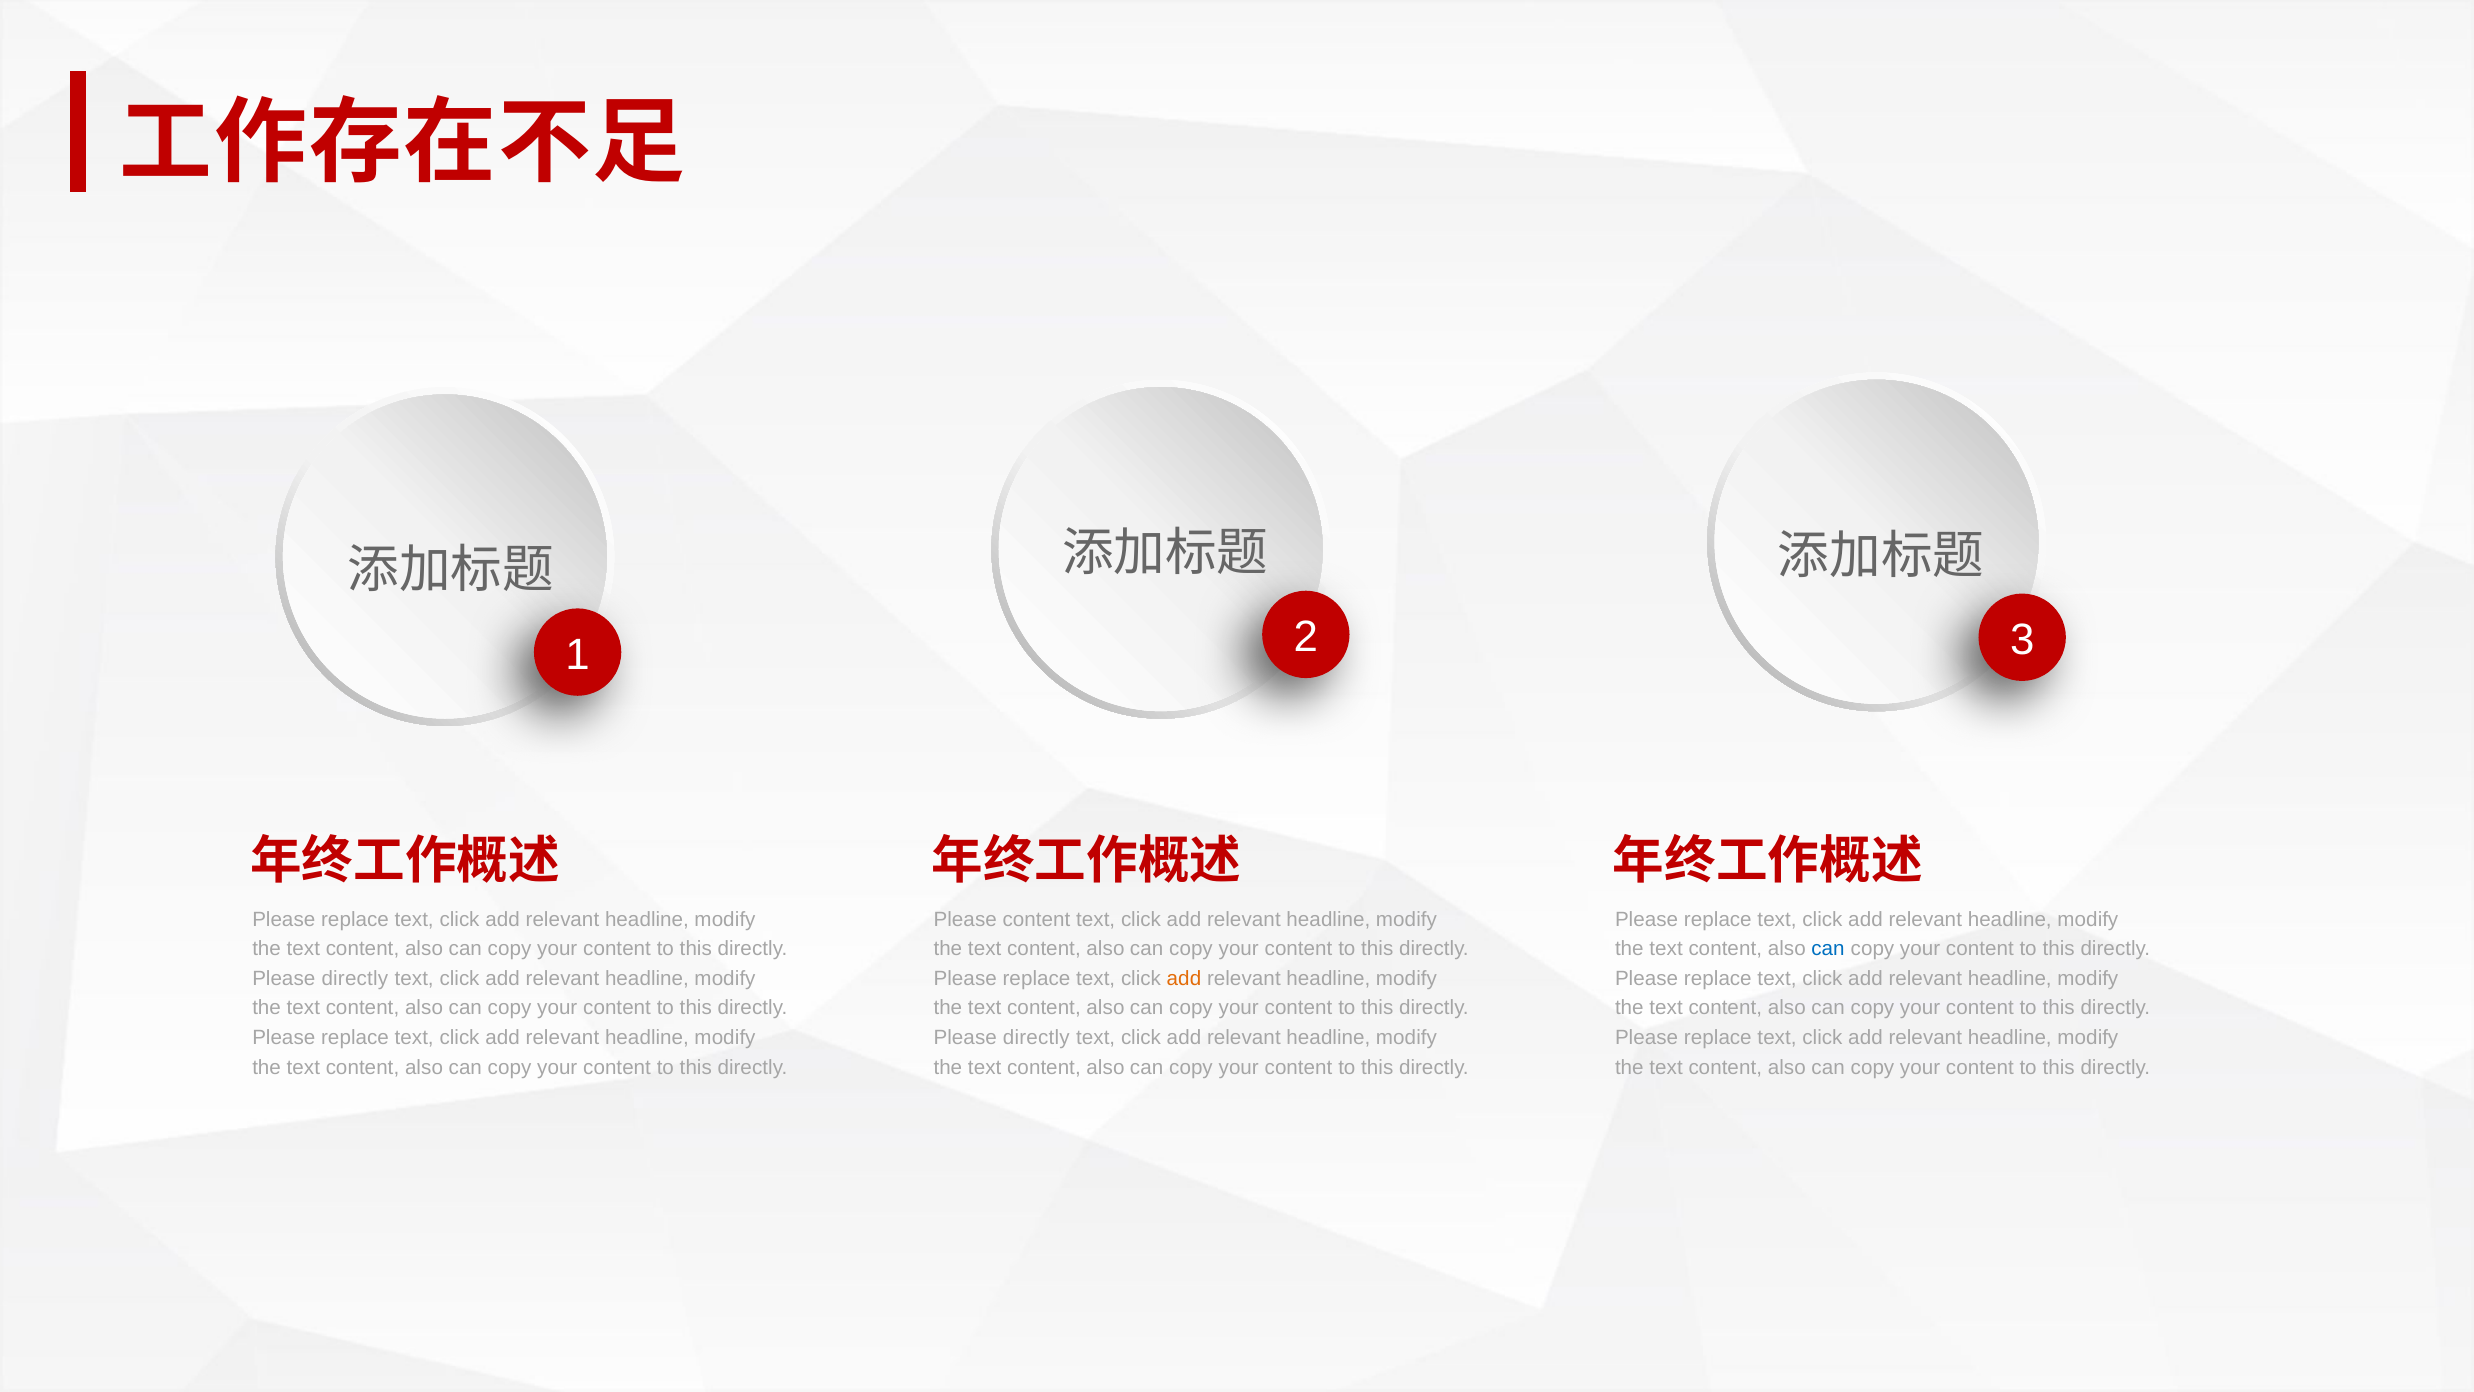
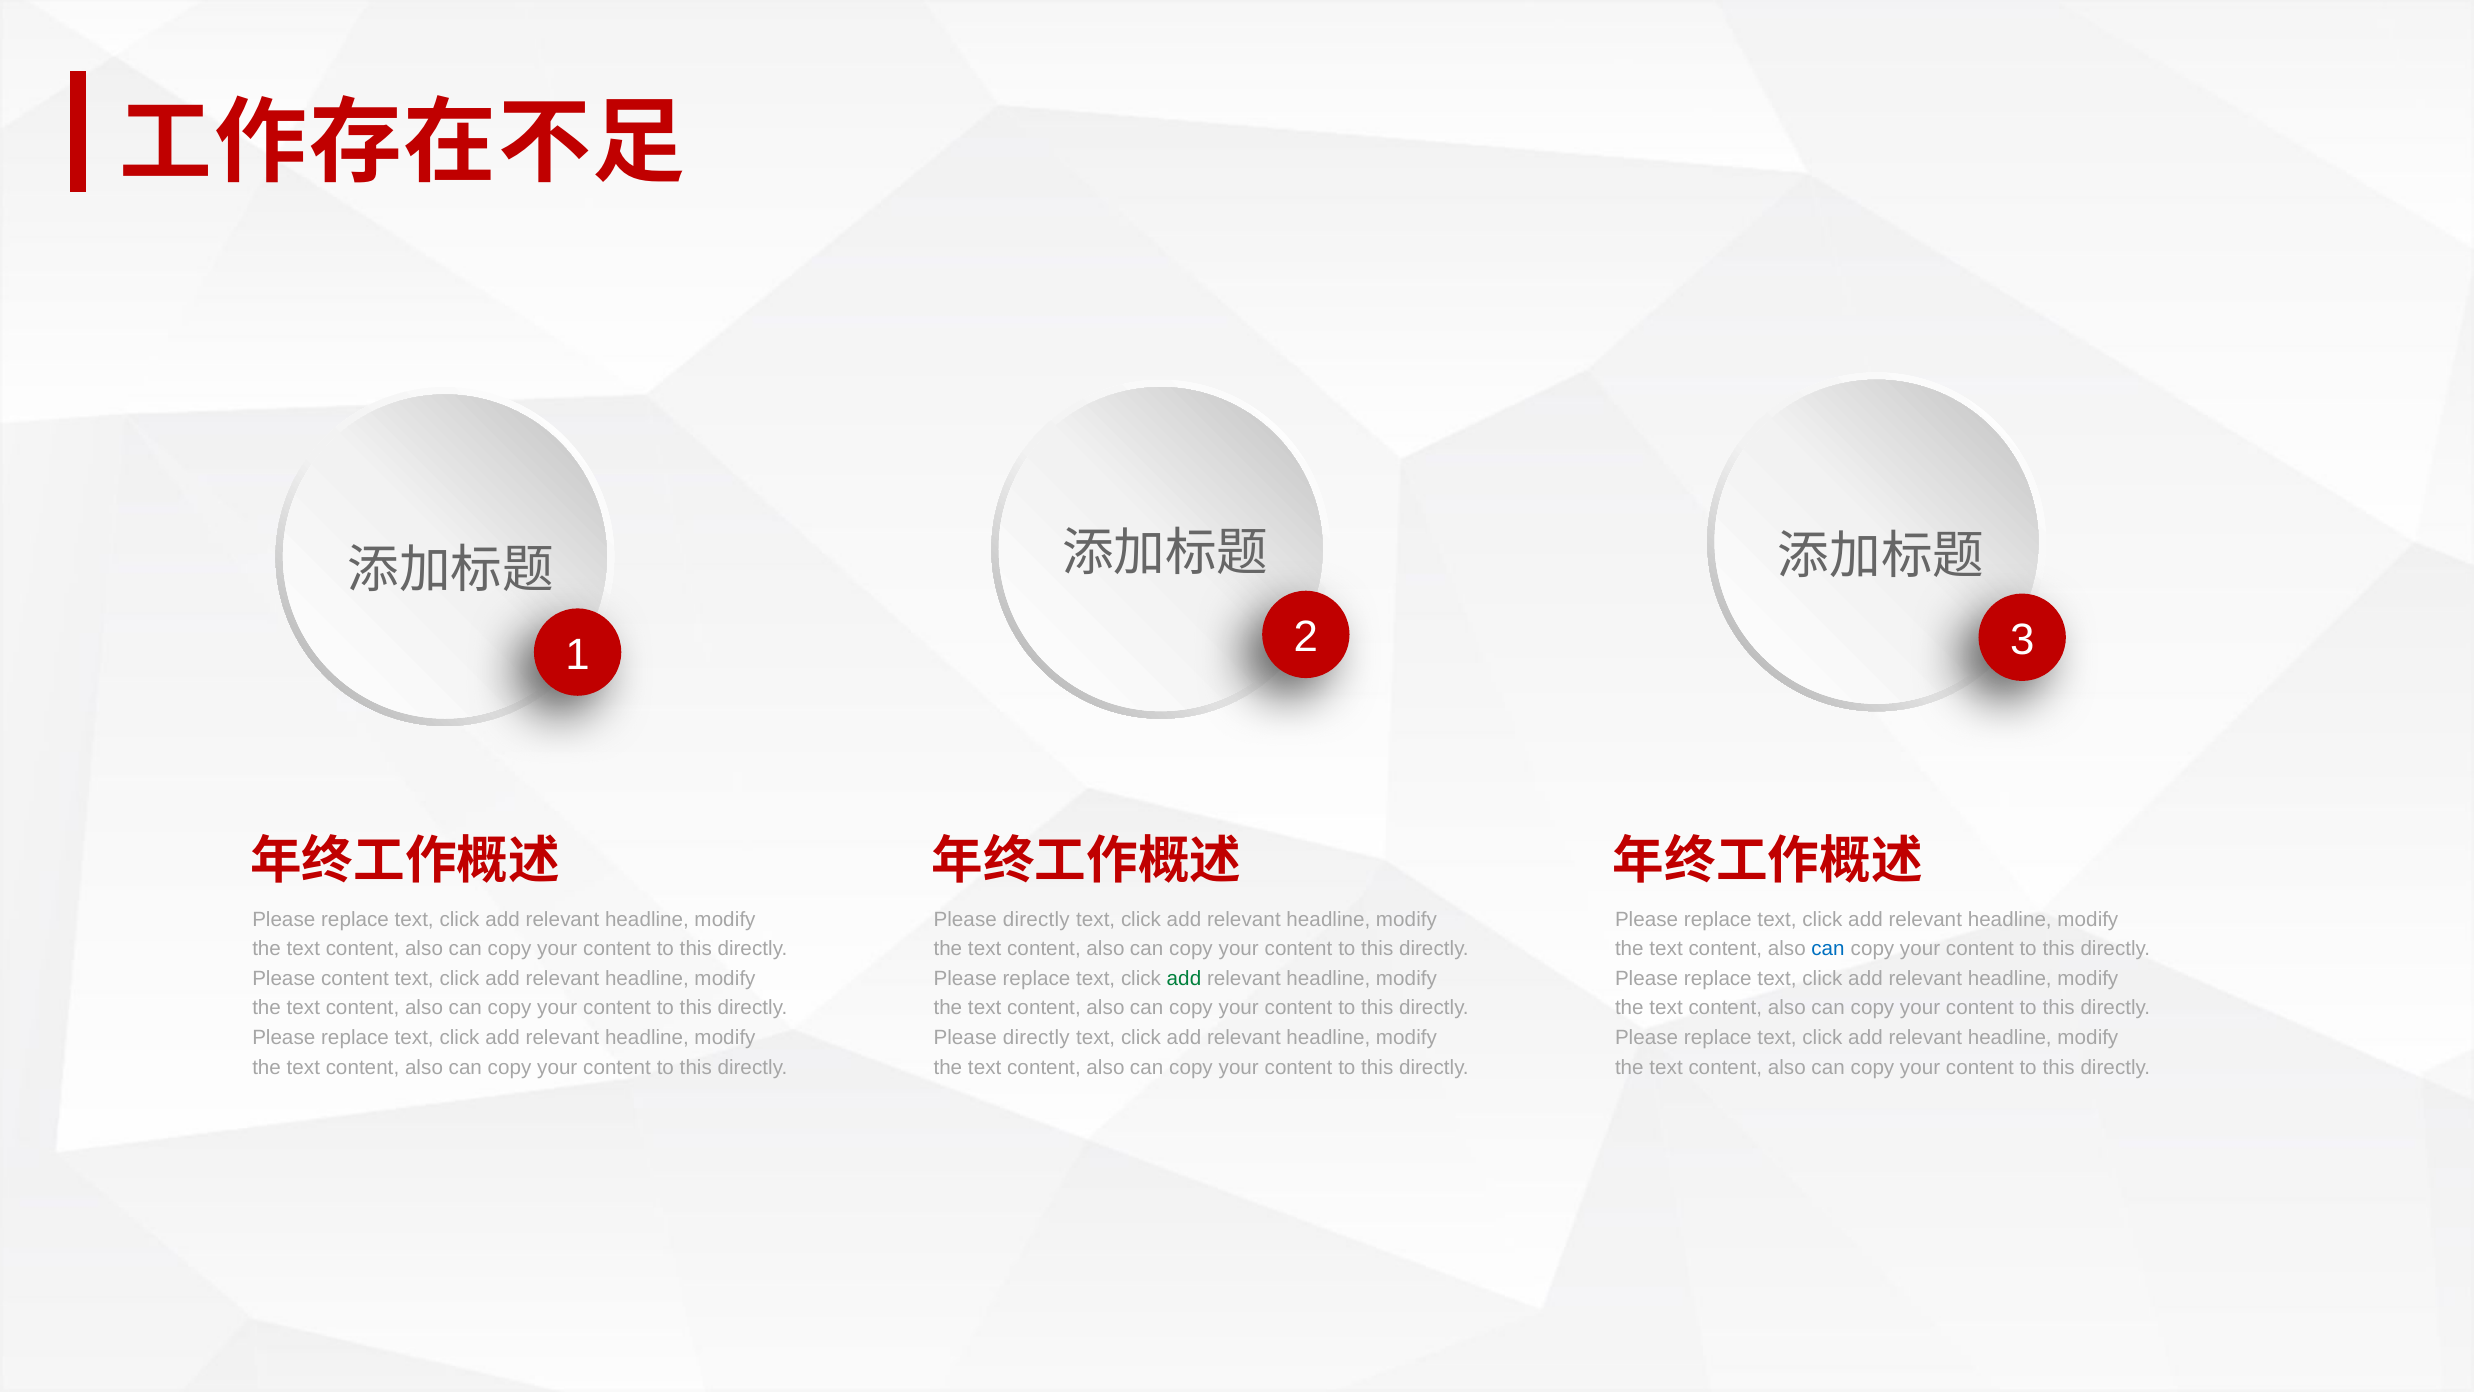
content at (1036, 919): content -> directly
directly at (355, 978): directly -> content
add at (1184, 978) colour: orange -> green
